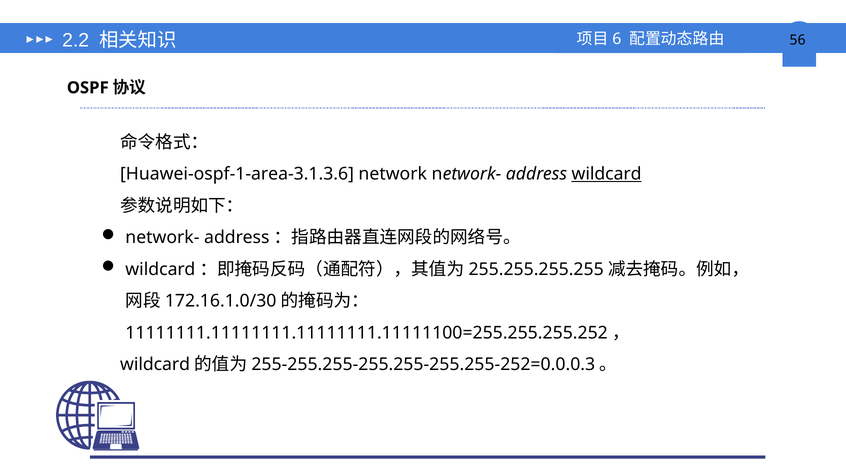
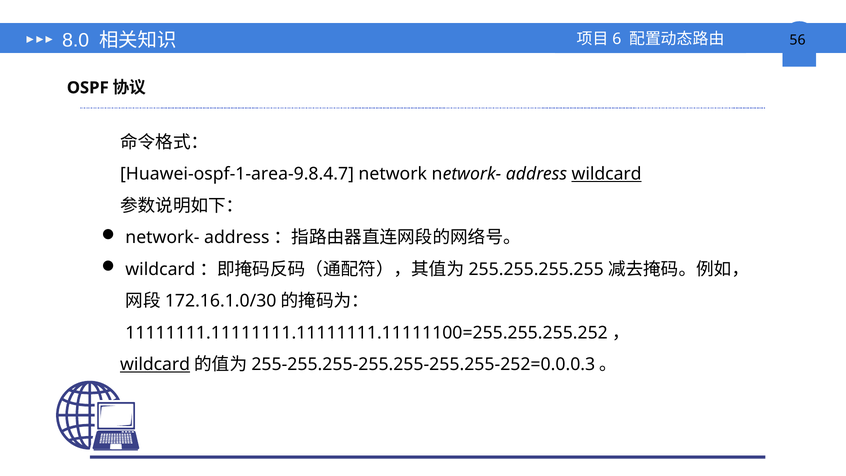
2.2: 2.2 -> 8.0
Huawei-ospf-1-area-3.1.3.6: Huawei-ospf-1-area-3.1.3.6 -> Huawei-ospf-1-area-9.8.4.7
wildcard at (155, 364) underline: none -> present
